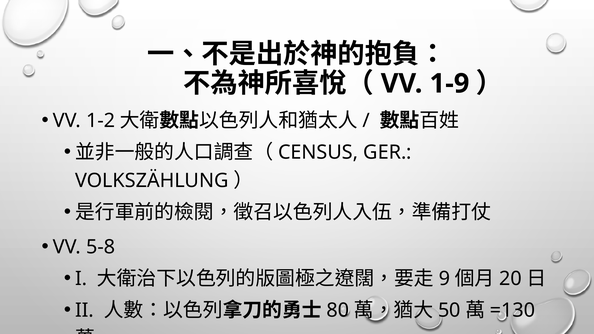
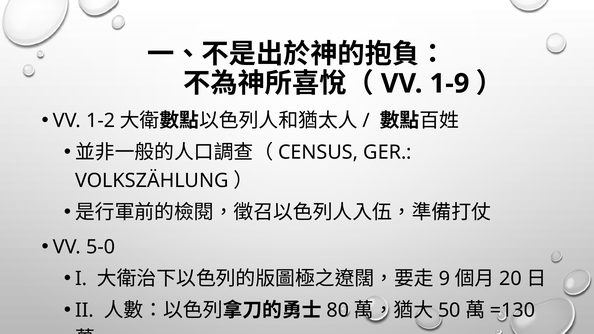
5-8: 5-8 -> 5-0
